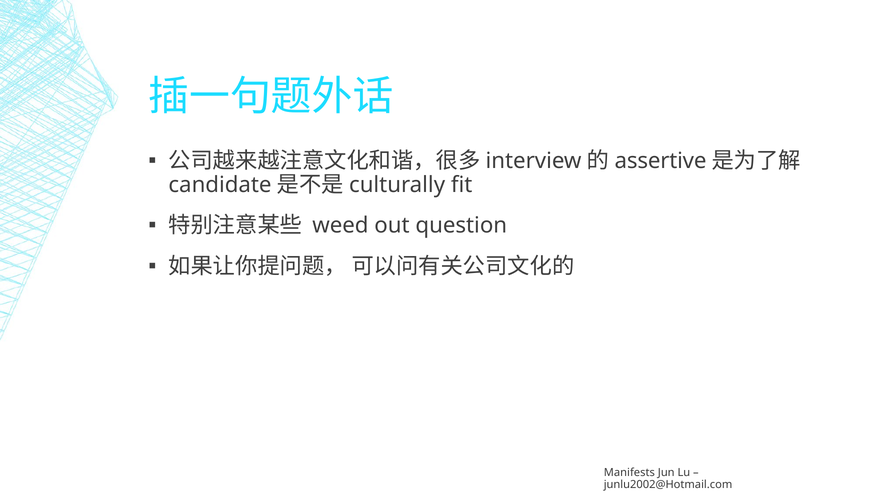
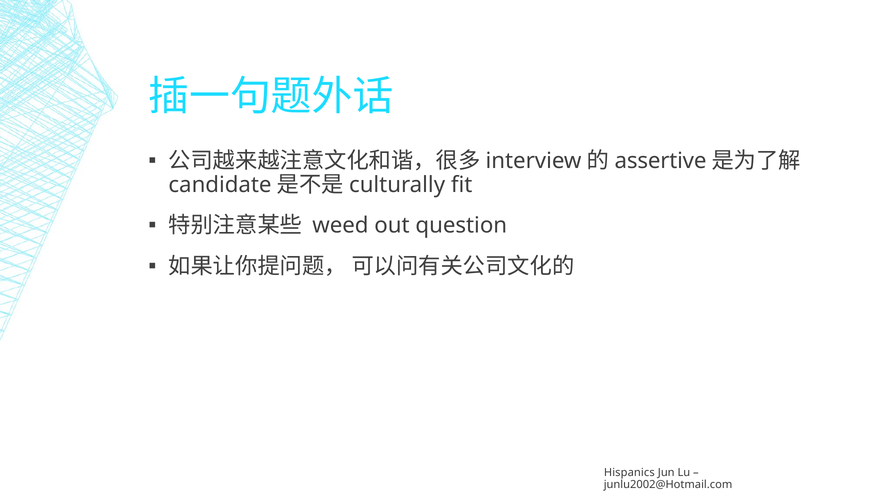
Manifests: Manifests -> Hispanics
